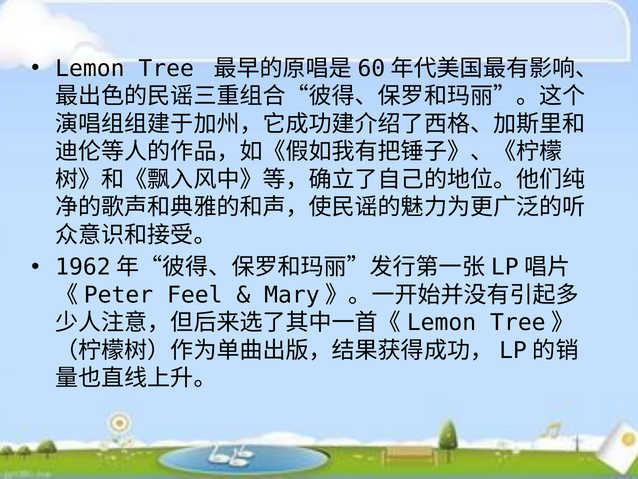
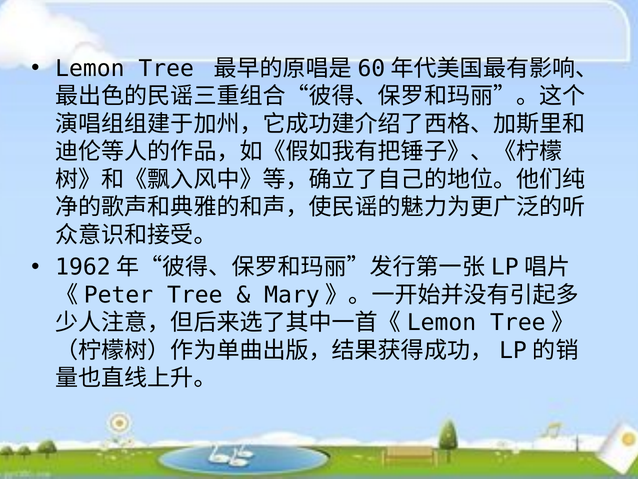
Feel at (195, 295): Feel -> Tree
